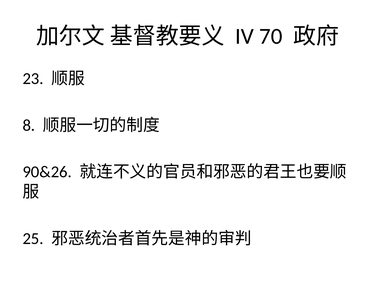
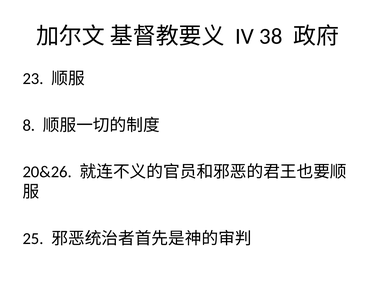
70: 70 -> 38
90&26: 90&26 -> 20&26
